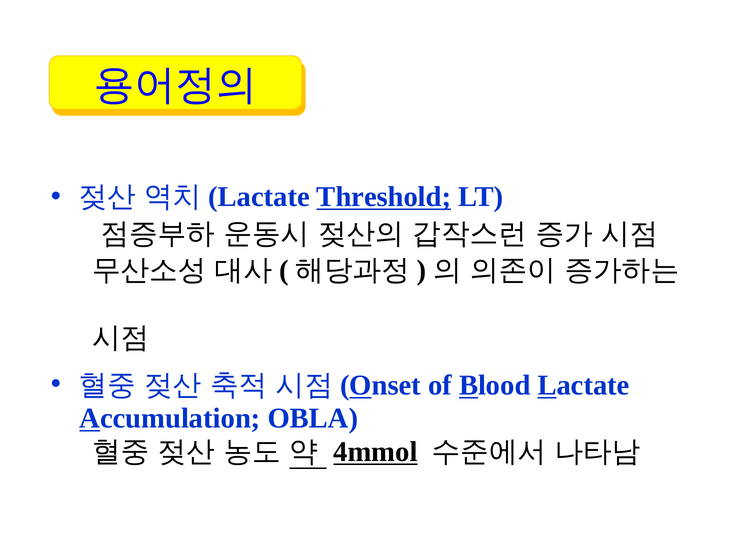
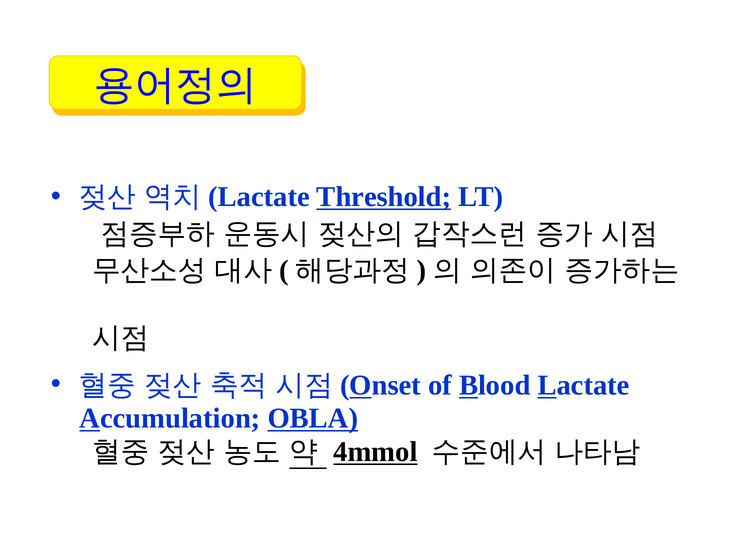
OBLA underline: none -> present
